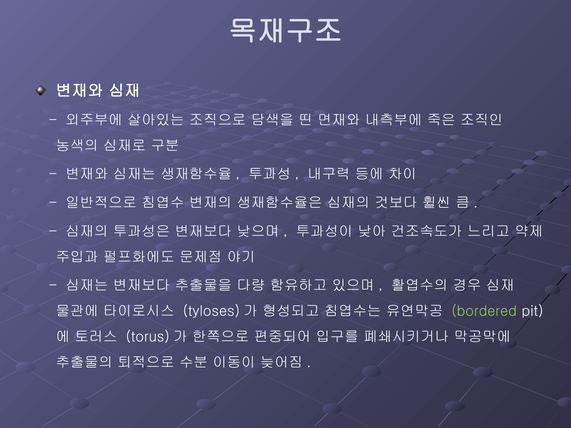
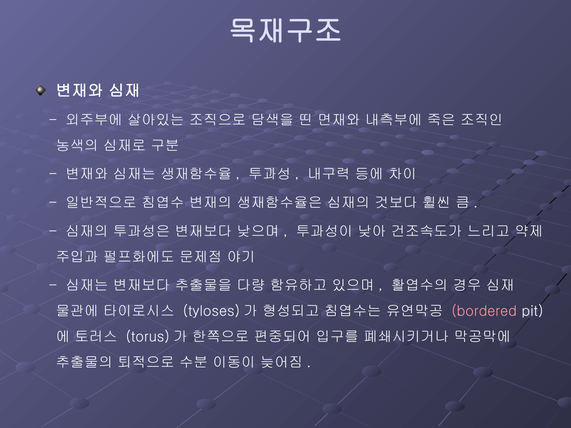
bordered colour: light green -> pink
